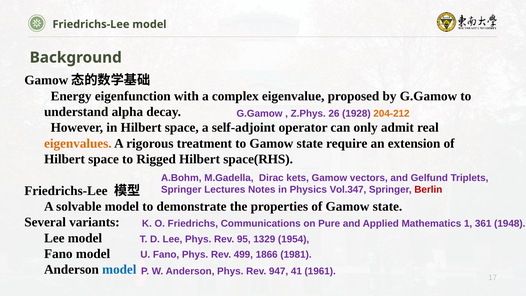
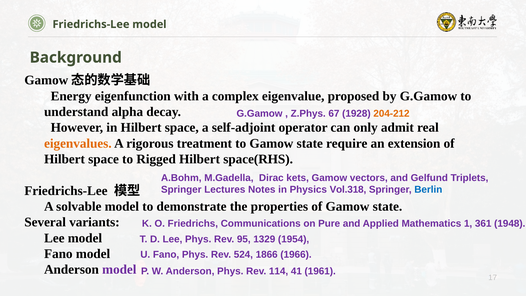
26: 26 -> 67
Vol.347: Vol.347 -> Vol.318
Berlin colour: red -> blue
499: 499 -> 524
1981: 1981 -> 1966
model at (119, 270) colour: blue -> purple
947: 947 -> 114
